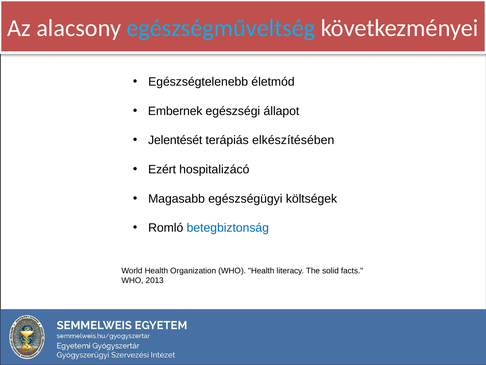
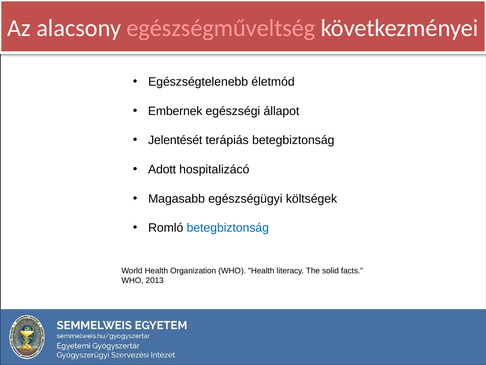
egészségműveltség colour: light blue -> pink
terápiás elkészítésében: elkészítésében -> betegbiztonság
Ezért: Ezért -> Adott
